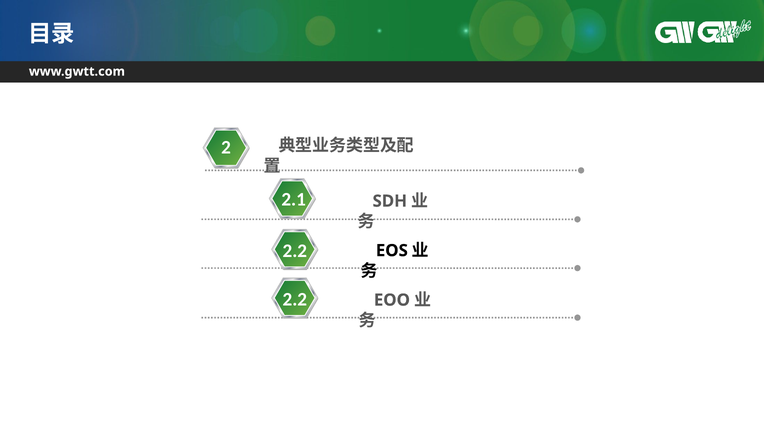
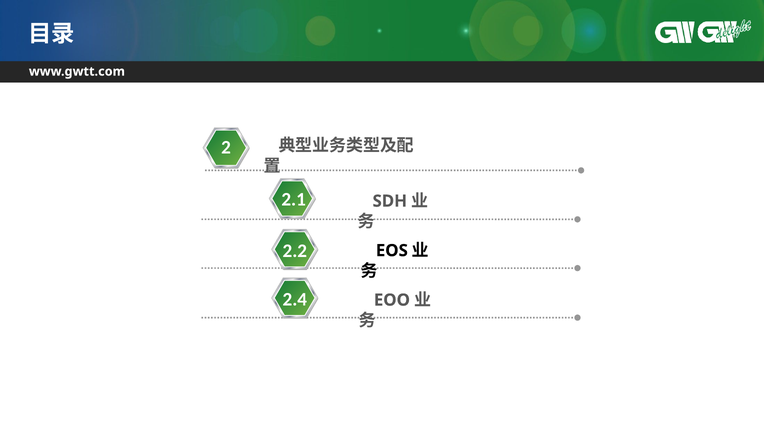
2.2 at (295, 299): 2.2 -> 2.4
